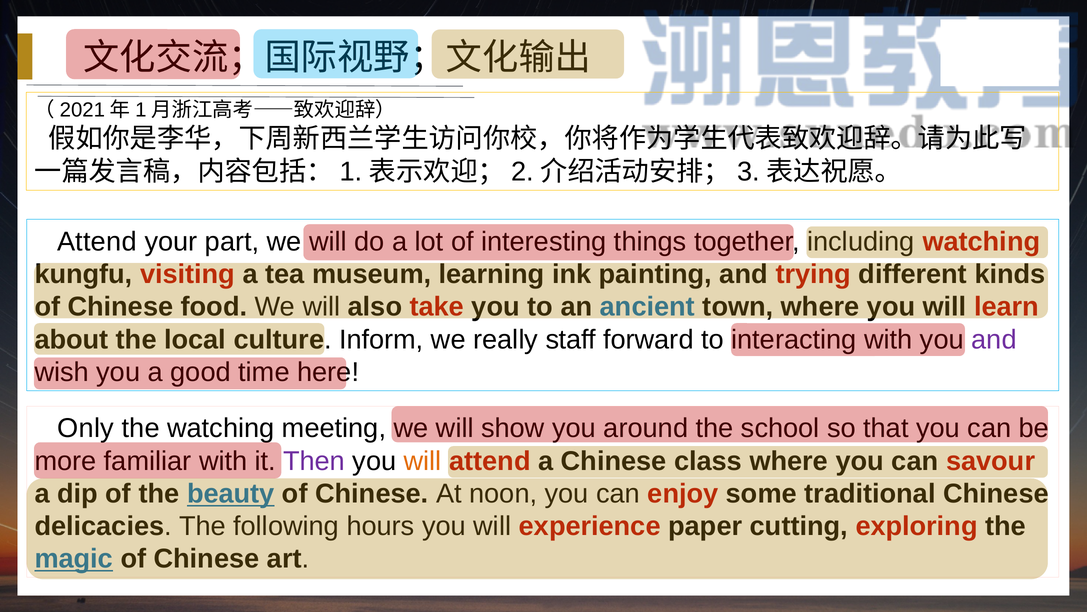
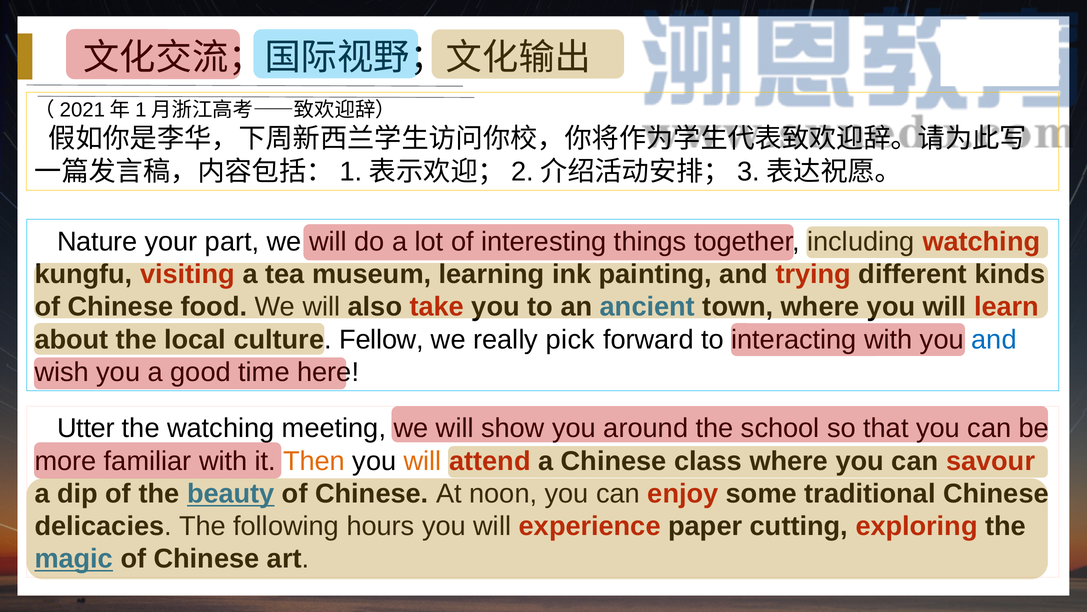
Attend at (97, 242): Attend -> Nature
Inform: Inform -> Fellow
staff: staff -> pick
and at (994, 339) colour: purple -> blue
Only: Only -> Utter
Then colour: purple -> orange
